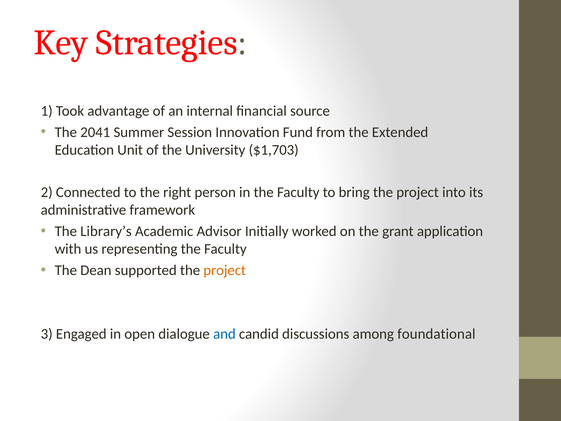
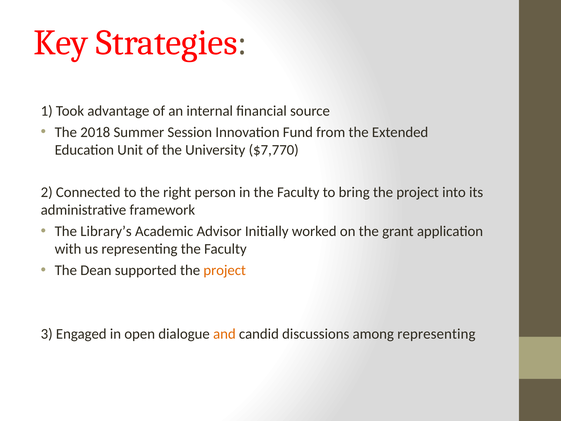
2041: 2041 -> 2018
$1,703: $1,703 -> $7,770
and colour: blue -> orange
among foundational: foundational -> representing
